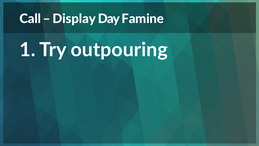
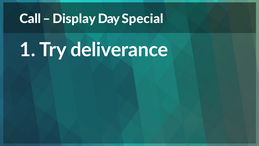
Famine: Famine -> Special
outpouring: outpouring -> deliverance
